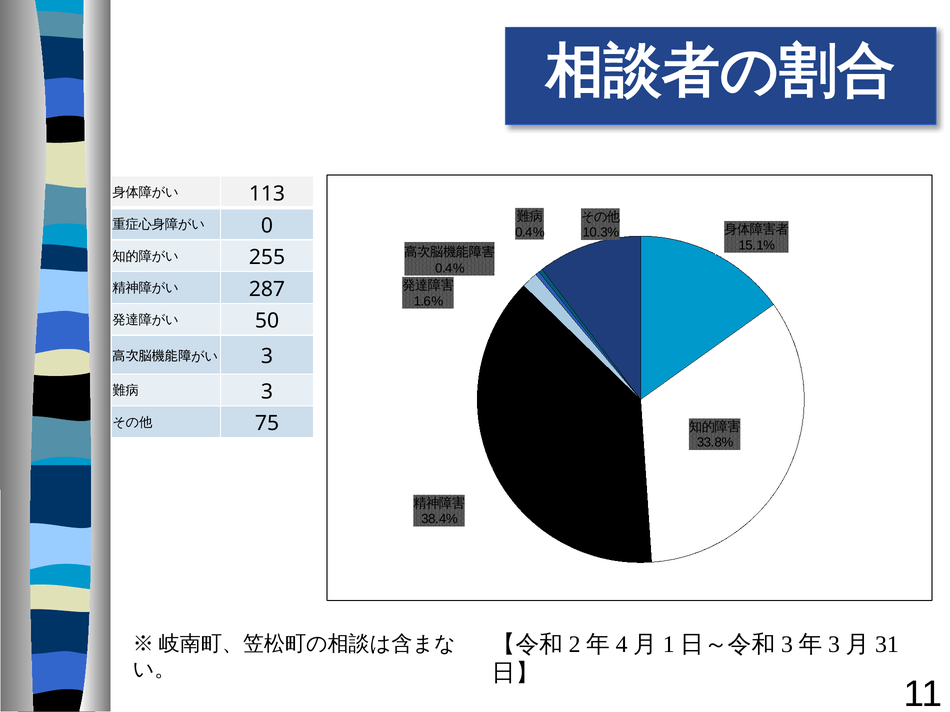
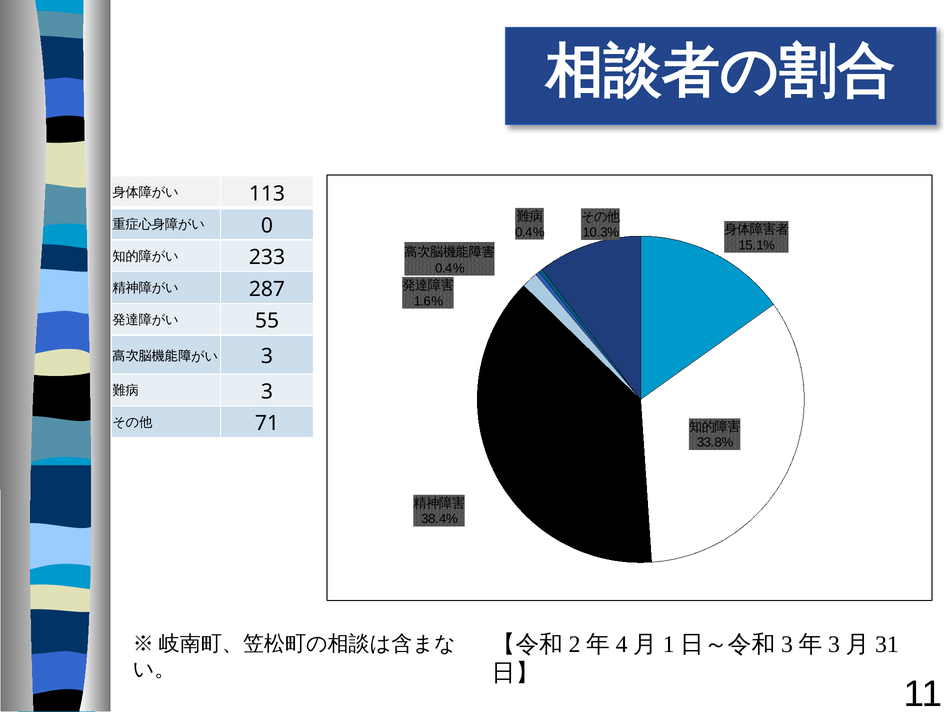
255: 255 -> 233
50: 50 -> 55
75: 75 -> 71
